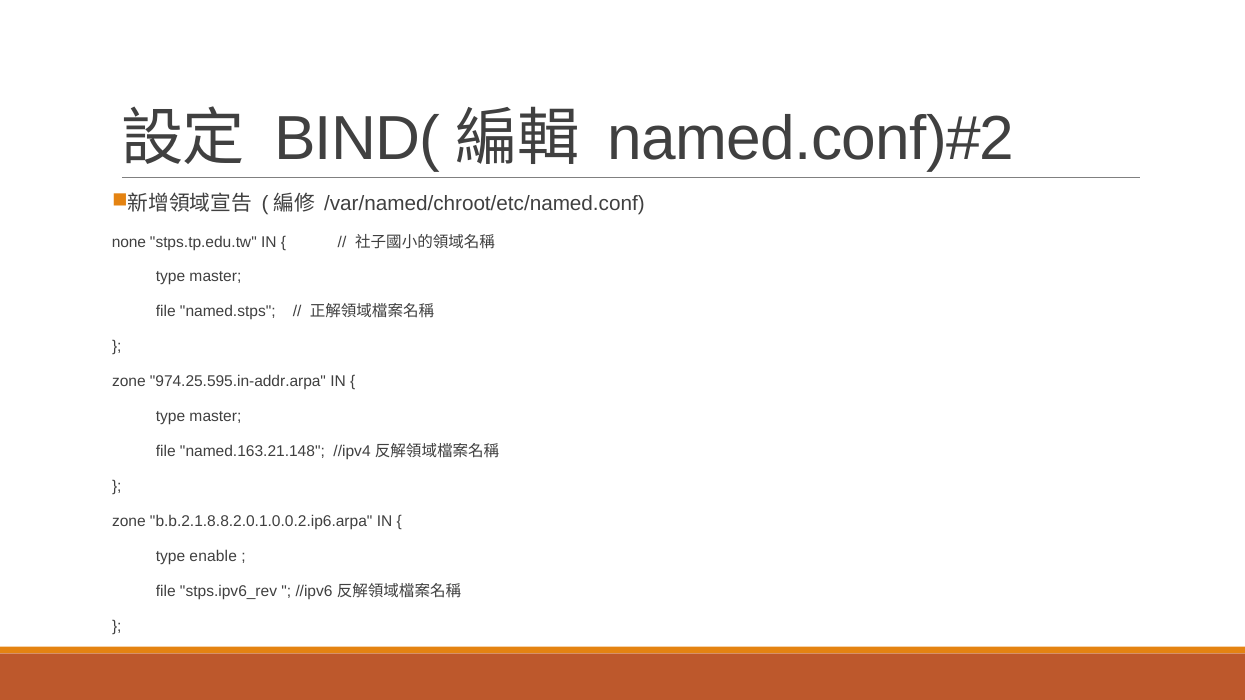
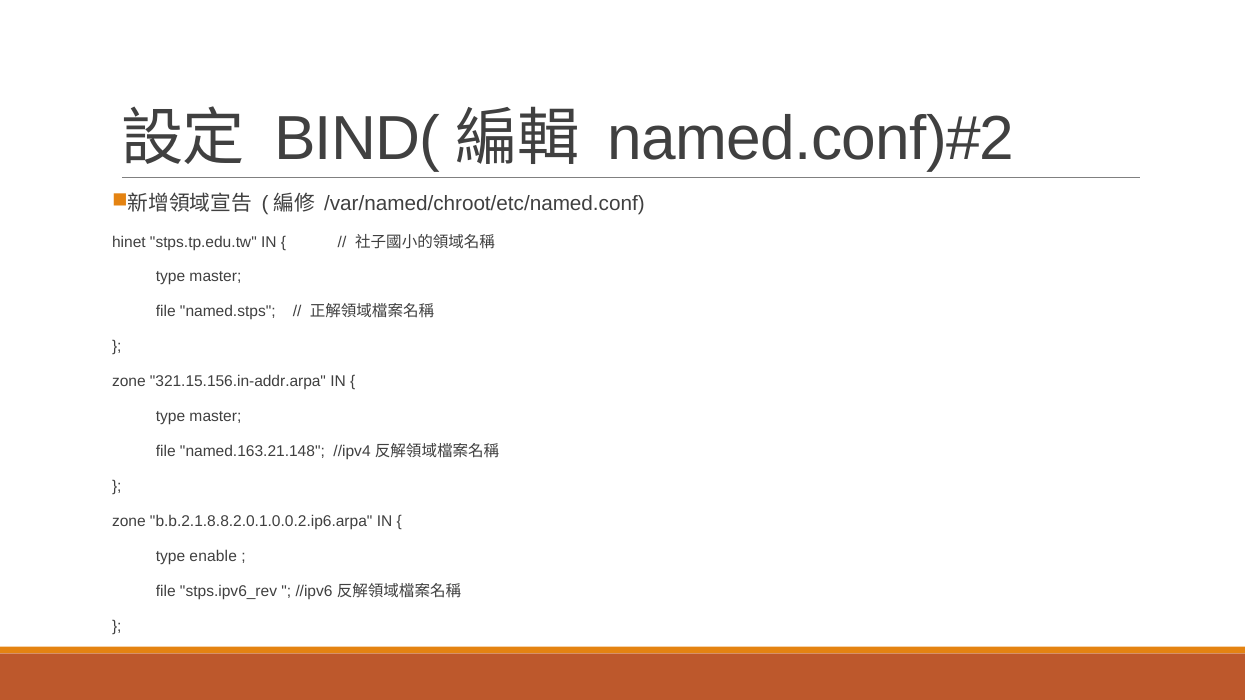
none: none -> hinet
974.25.595.in-addr.arpa: 974.25.595.in-addr.arpa -> 321.15.156.in-addr.arpa
